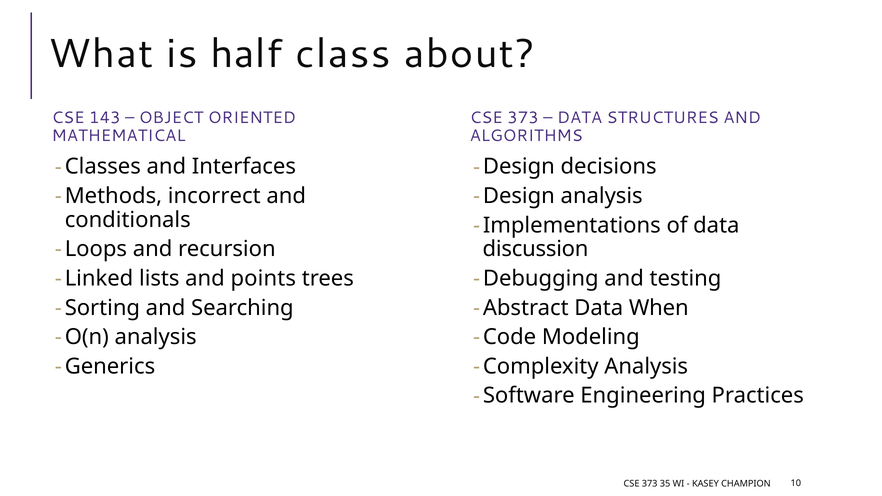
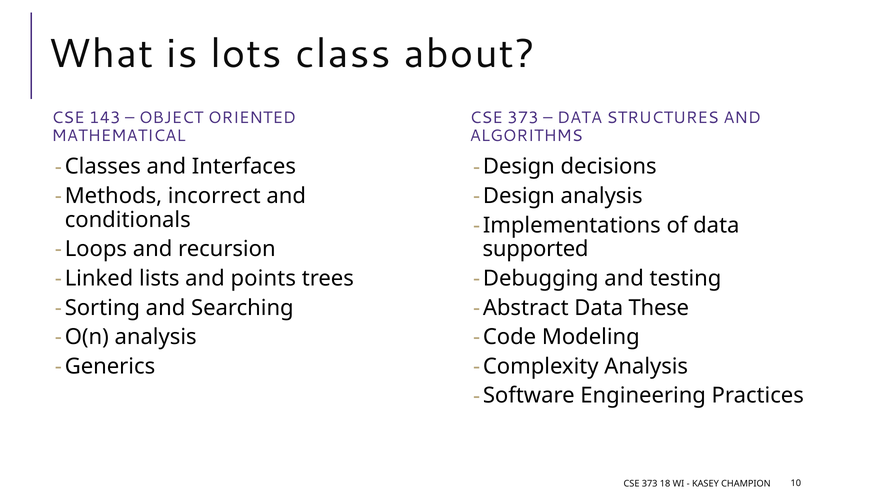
half: half -> lots
discussion: discussion -> supported
When: When -> These
35: 35 -> 18
